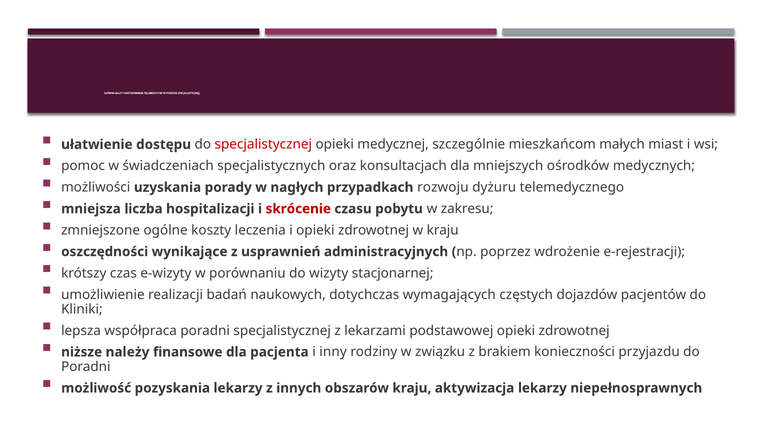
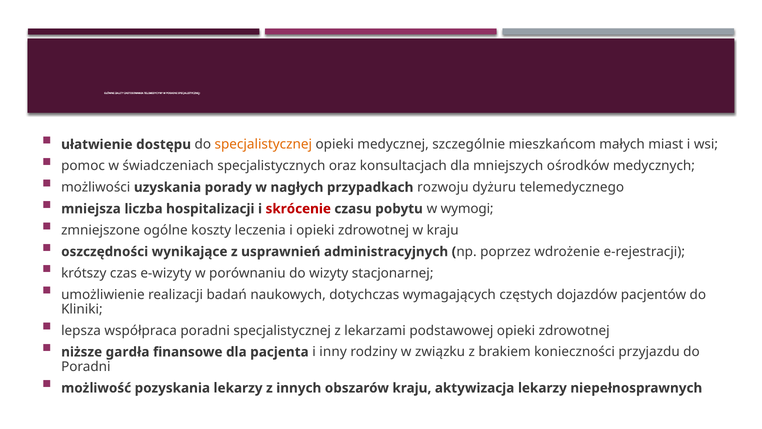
specjalistycznej at (263, 144) colour: red -> orange
zakresu: zakresu -> wymogi
należy: należy -> gardła
